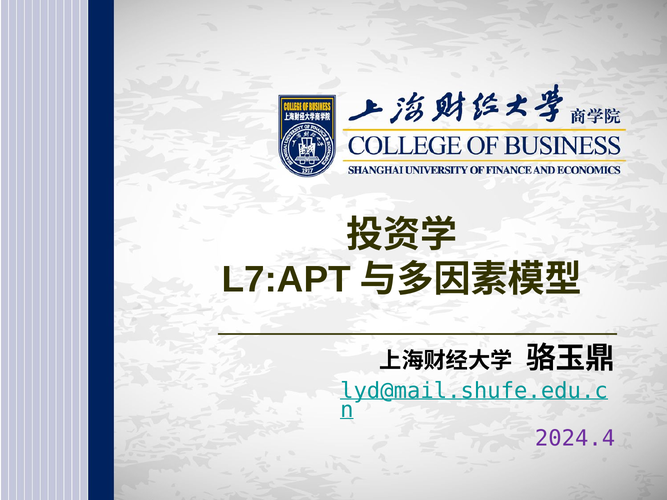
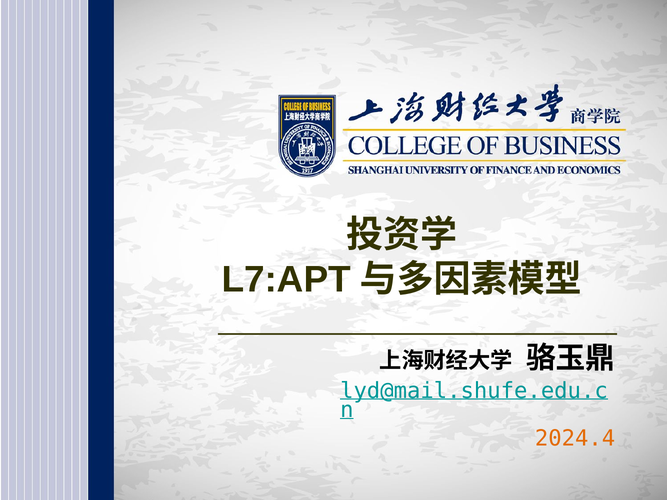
2024.4 colour: purple -> orange
